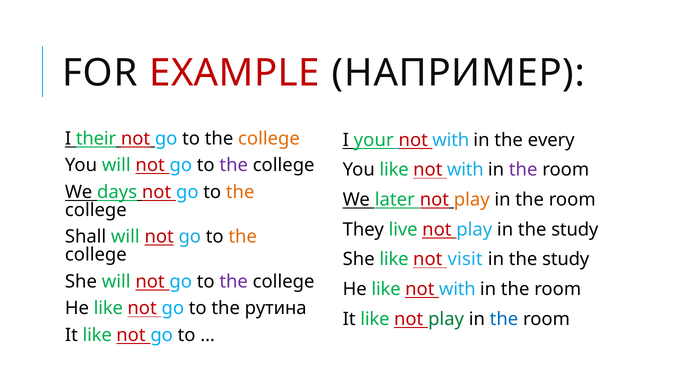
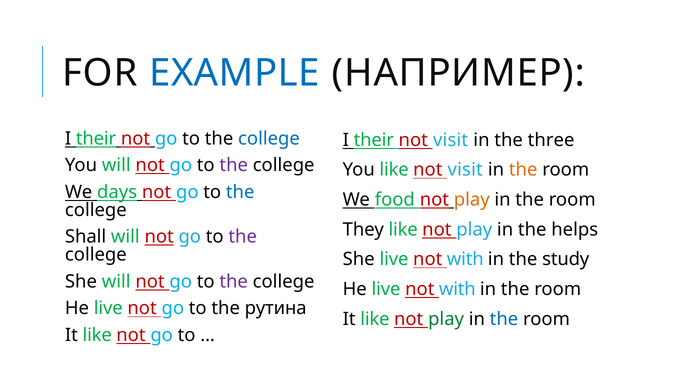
EXAMPLE colour: red -> blue
college at (269, 139) colour: orange -> blue
your at (374, 140): your -> their
with at (451, 140): with -> visit
every: every -> three
with at (465, 170): with -> visit
the at (523, 170) colour: purple -> orange
the at (240, 192) colour: orange -> blue
later: later -> food
They live: live -> like
play in the study: study -> helps
the at (243, 237) colour: orange -> purple
She like: like -> live
visit at (465, 260): visit -> with
like at (386, 290): like -> live
like at (108, 309): like -> live
